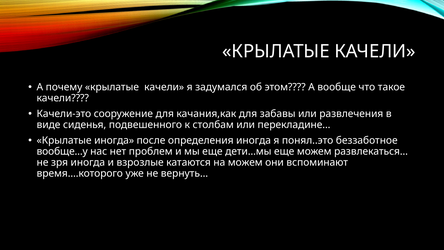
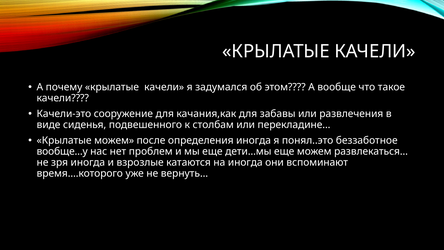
Крылатые иногда: иногда -> можем
на можем: можем -> иногда
